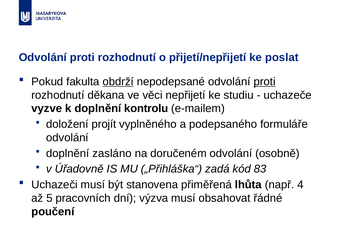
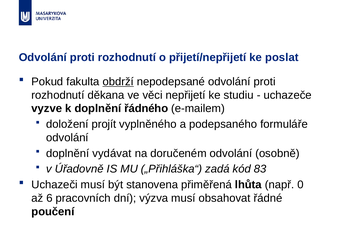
proti at (265, 82) underline: present -> none
kontrolu: kontrolu -> řádného
zasláno: zasláno -> vydávat
4: 4 -> 0
5: 5 -> 6
